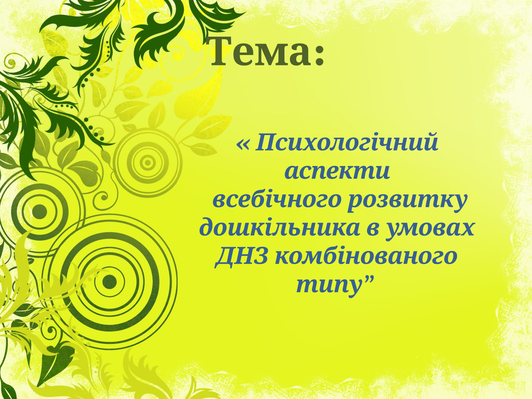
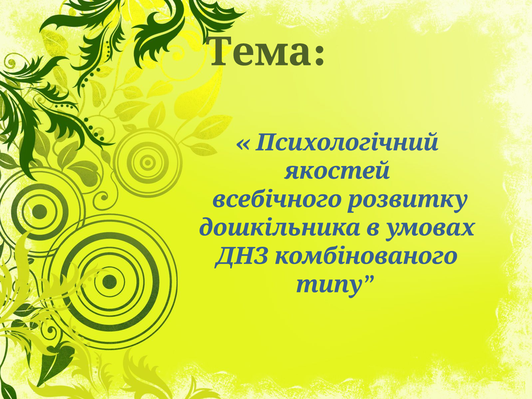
аспекти: аспекти -> якостей
